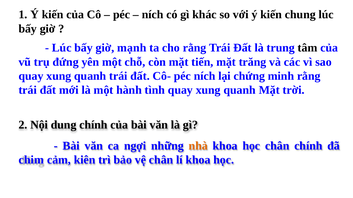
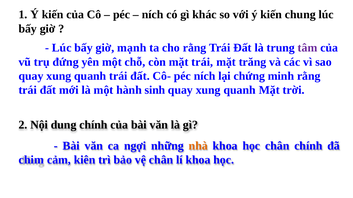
tâm colour: black -> purple
mặt tiến: tiến -> trái
tình: tình -> sinh
